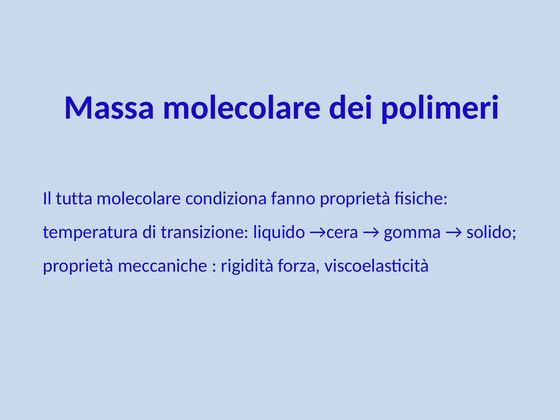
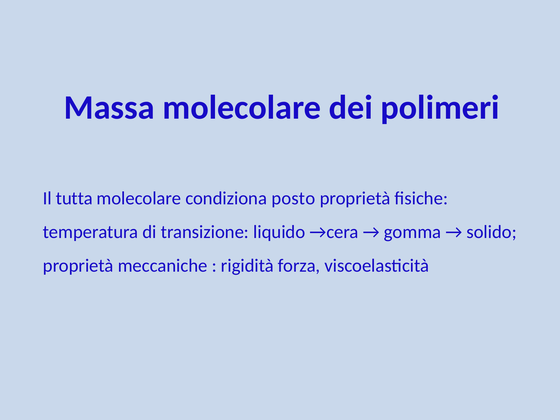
fanno: fanno -> posto
